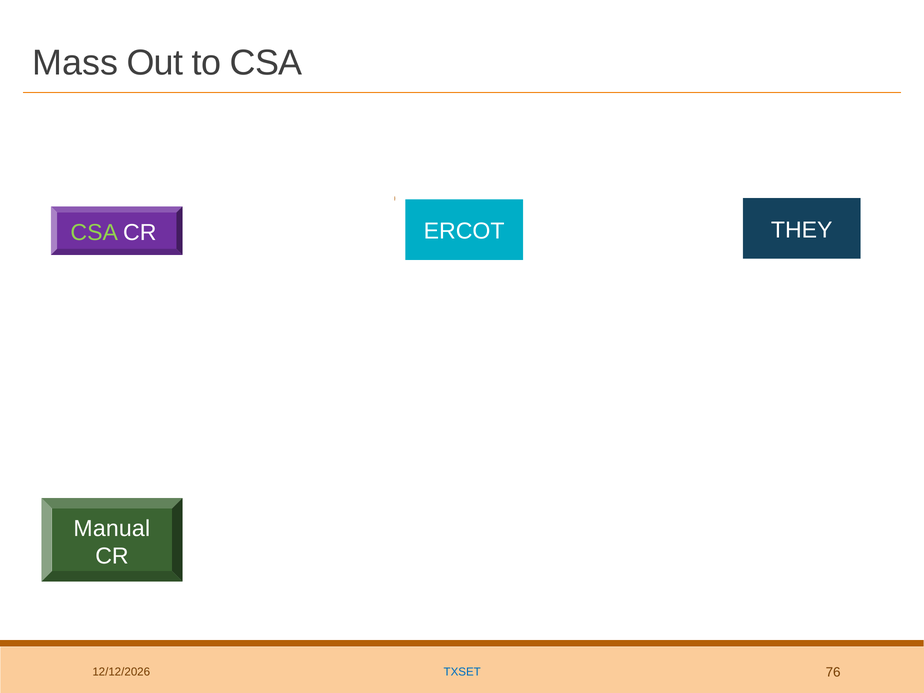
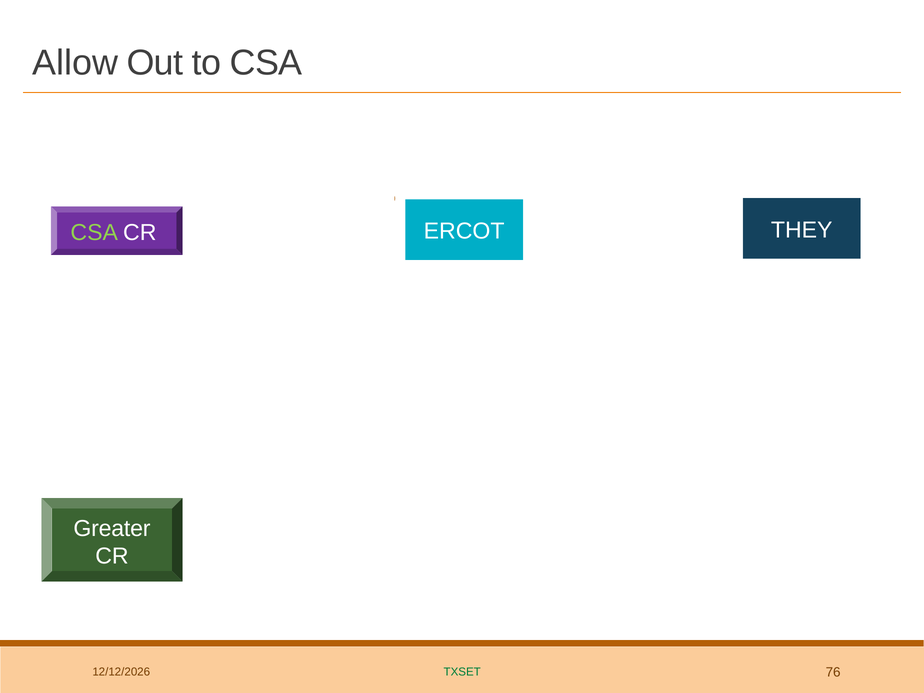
Mass: Mass -> Allow
Manual: Manual -> Greater
TXSET colour: blue -> green
